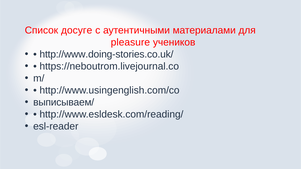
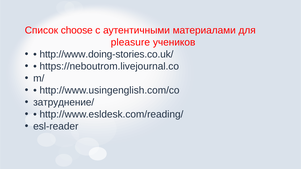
досуге: досуге -> choose
выписываем/: выписываем/ -> затруднение/
